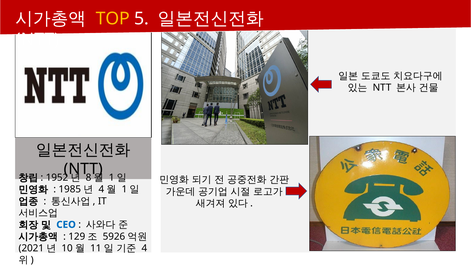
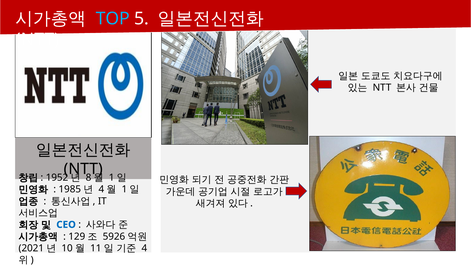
TOP colour: yellow -> light blue
